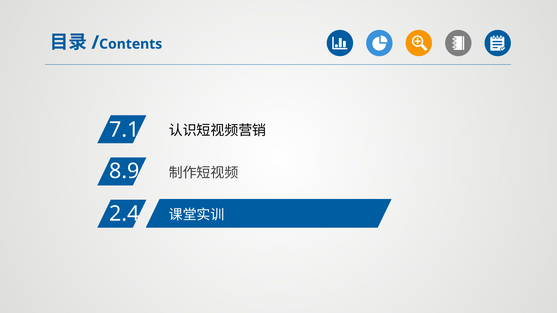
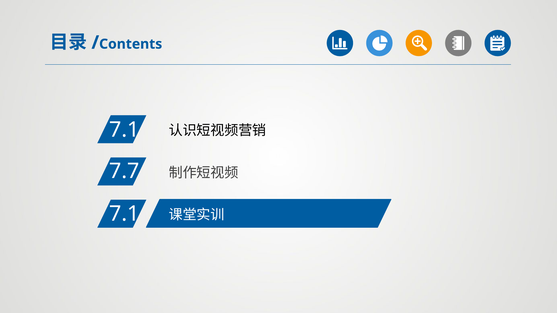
8.9: 8.9 -> 7.7
2.4 at (124, 214): 2.4 -> 7.1
